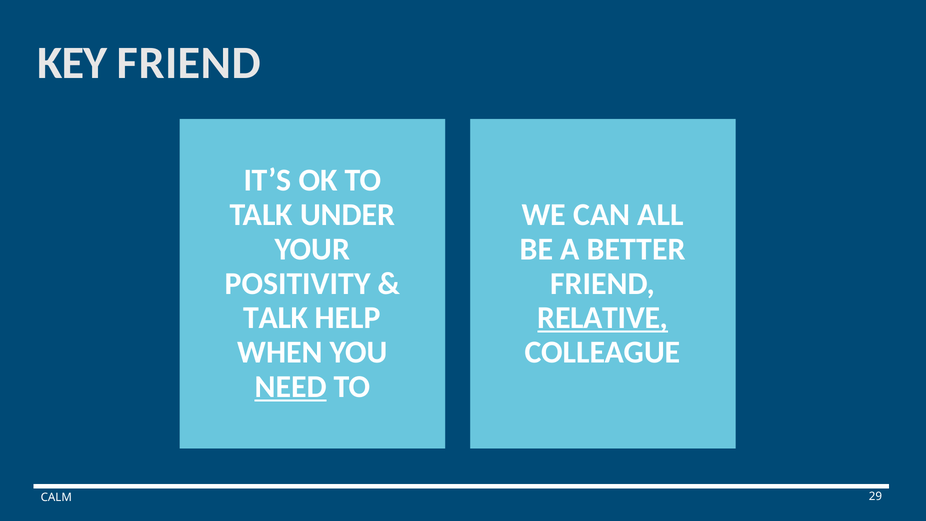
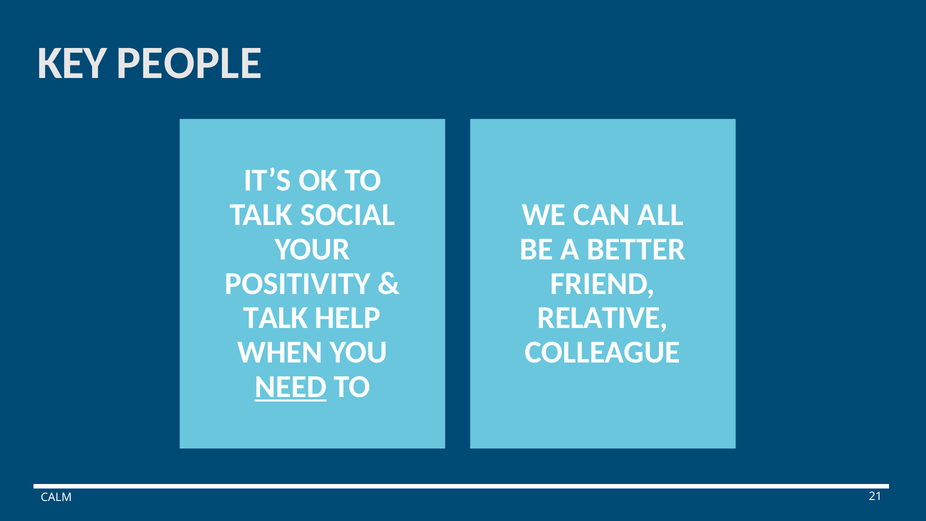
KEY FRIEND: FRIEND -> PEOPLE
UNDER: UNDER -> SOCIAL
RELATIVE underline: present -> none
29: 29 -> 21
